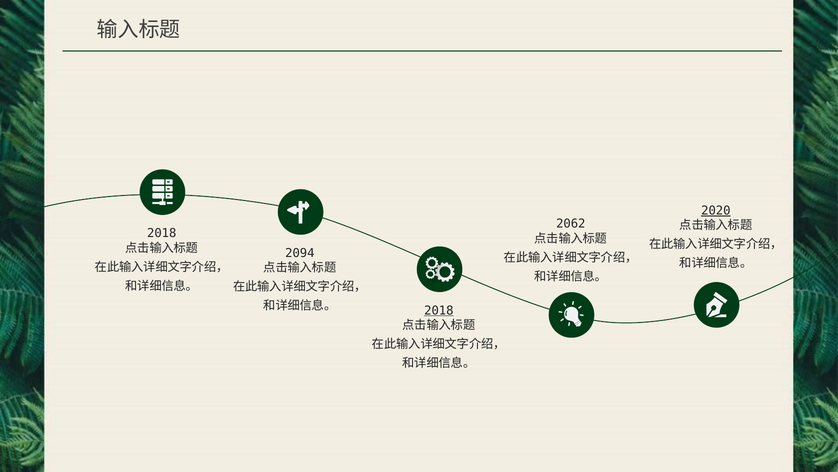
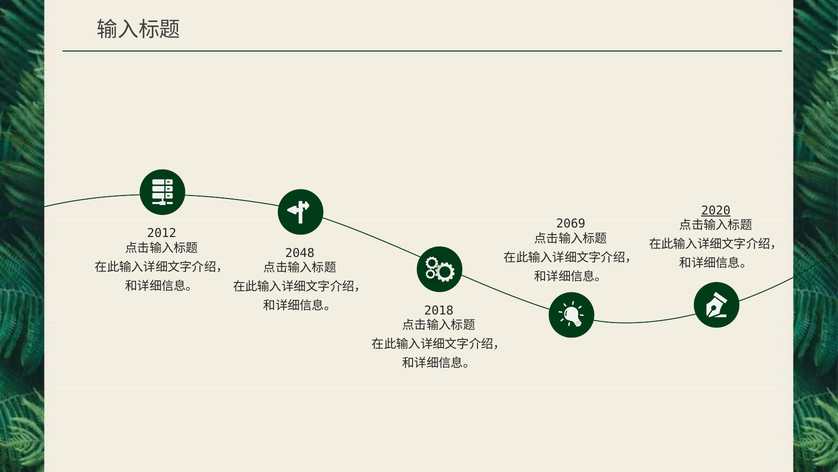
2062: 2062 -> 2069
2018 at (162, 233): 2018 -> 2012
2094: 2094 -> 2048
2018 at (439, 310) underline: present -> none
